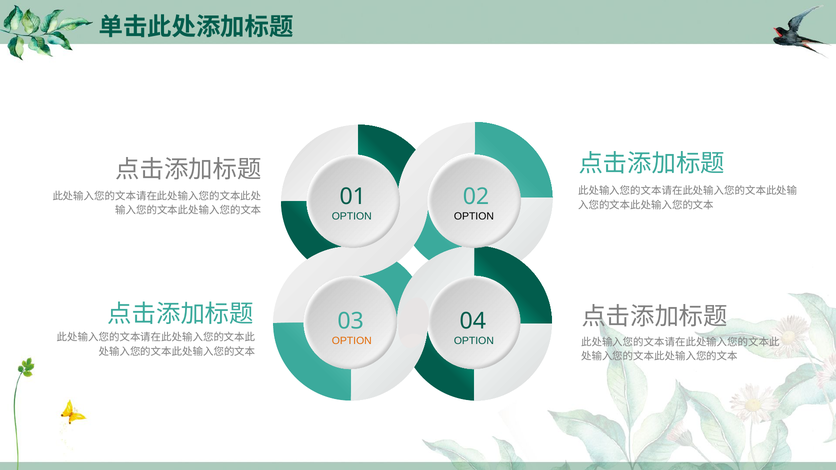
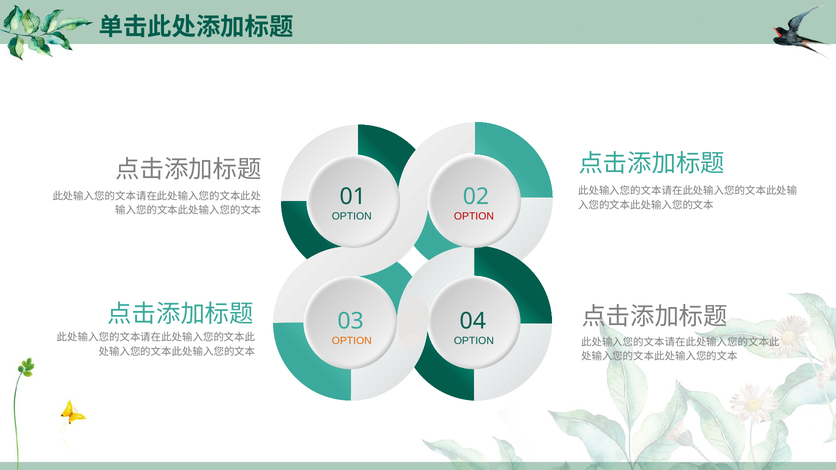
OPTION at (474, 216) colour: black -> red
